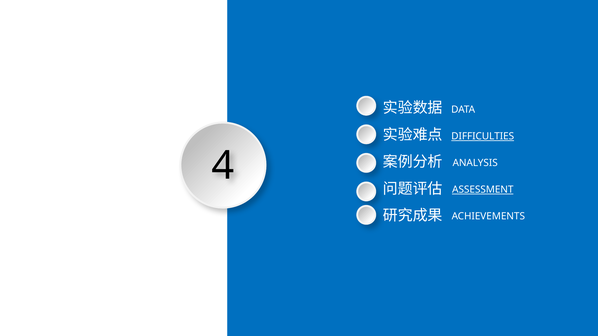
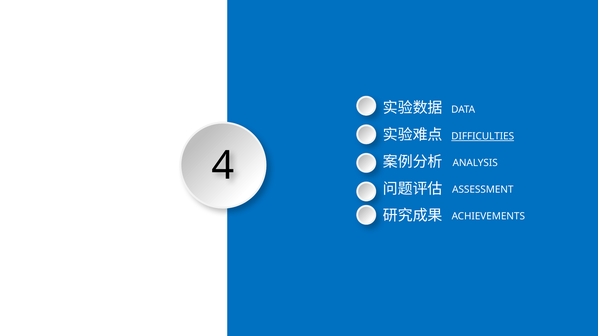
ASSESSMENT underline: present -> none
